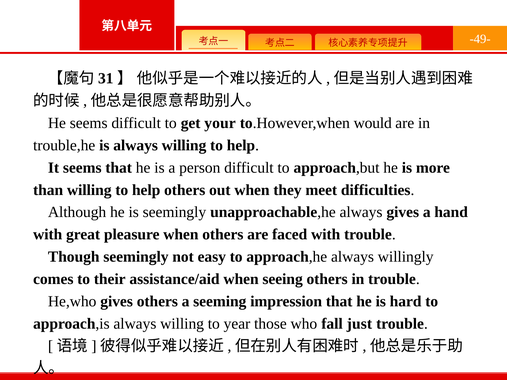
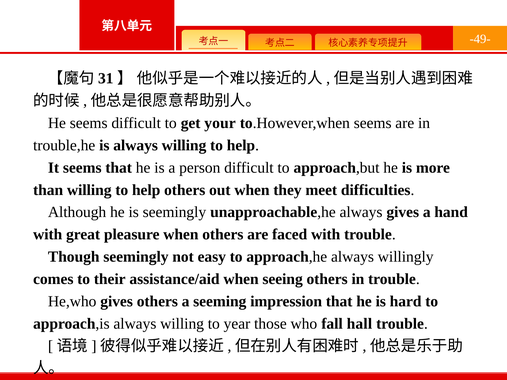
to.However,when would: would -> seems
just: just -> hall
